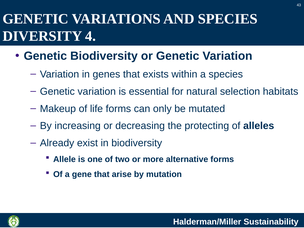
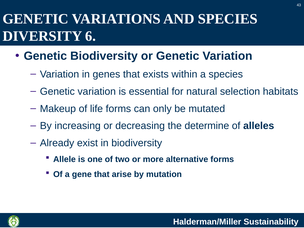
4: 4 -> 6
protecting: protecting -> determine
